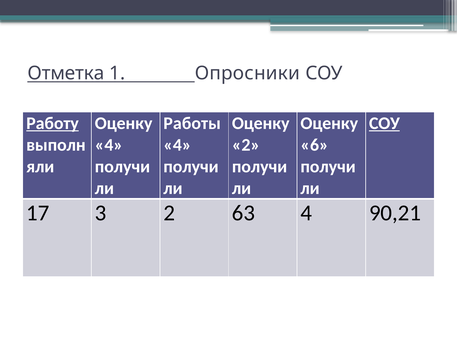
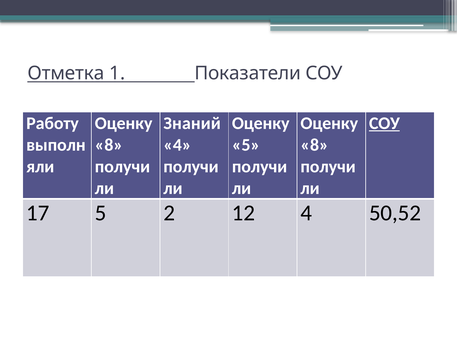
Опросники: Опросники -> Показатели
Работу underline: present -> none
Работы: Работы -> Знаний
4 at (109, 145): 4 -> 8
2 at (246, 145): 2 -> 5
6 at (315, 145): 6 -> 8
17 3: 3 -> 5
63: 63 -> 12
90,21: 90,21 -> 50,52
